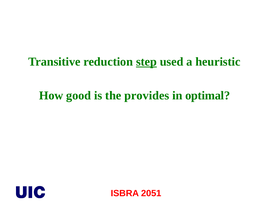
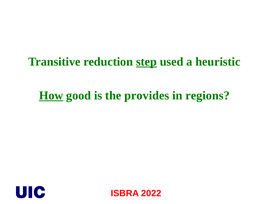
How underline: none -> present
optimal: optimal -> regions
2051: 2051 -> 2022
